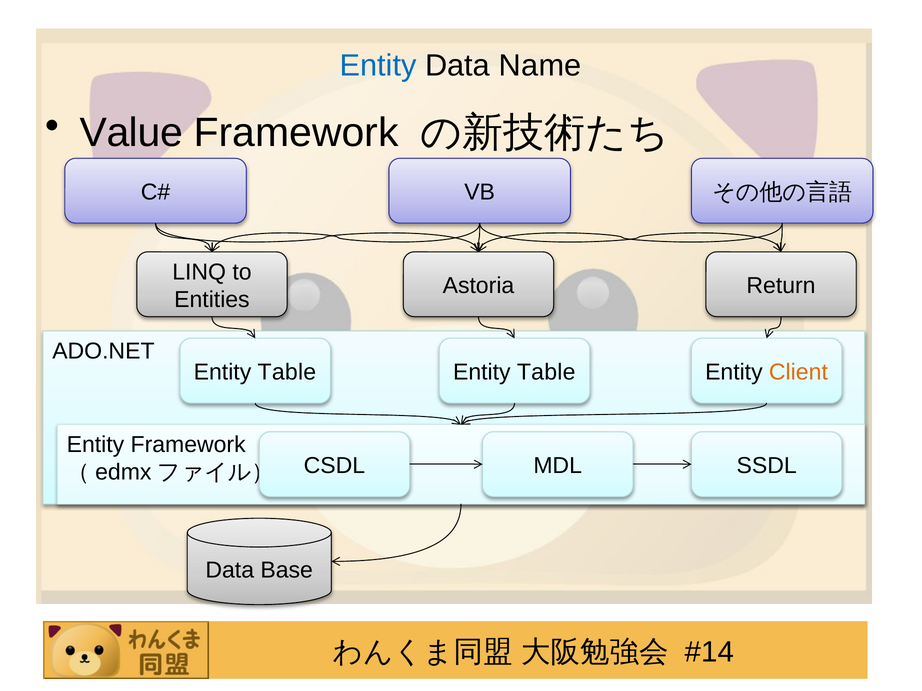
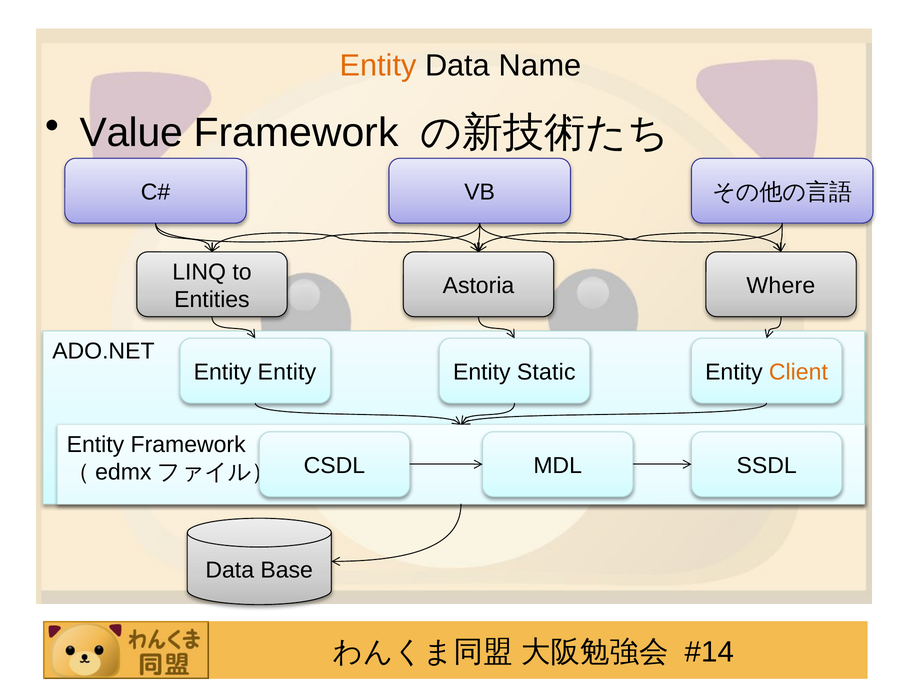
Entity at (378, 65) colour: blue -> orange
Return: Return -> Where
Table at (287, 373): Table -> Entity
Table at (546, 373): Table -> Static
